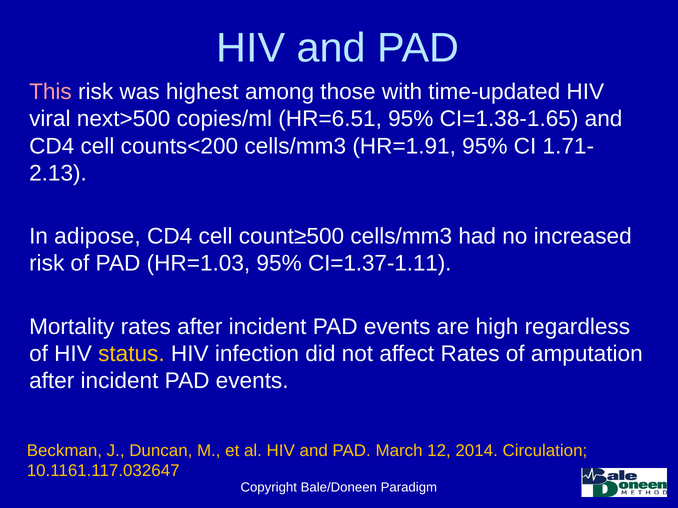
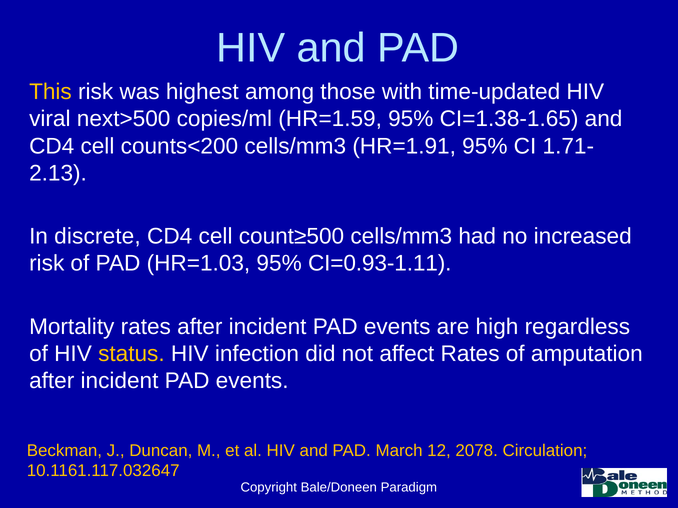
This colour: pink -> yellow
HR=6.51: HR=6.51 -> HR=1.59
adipose: adipose -> discrete
CI=1.37-1.11: CI=1.37-1.11 -> CI=0.93-1.11
2014: 2014 -> 2078
